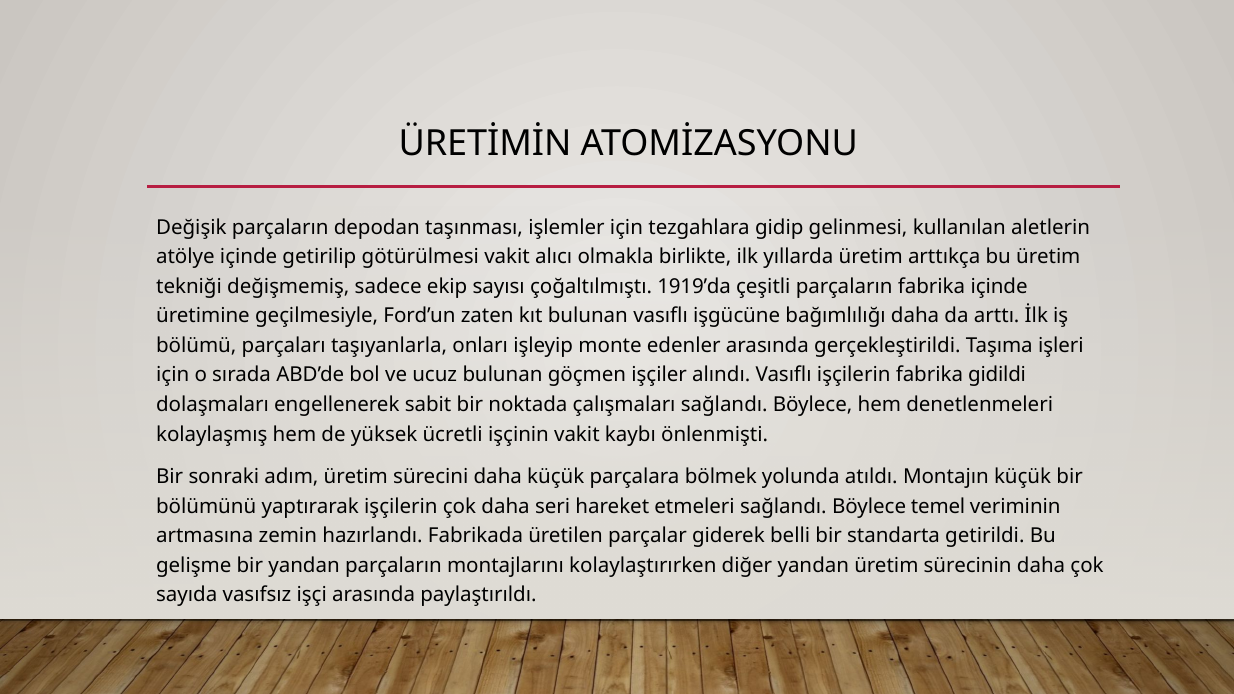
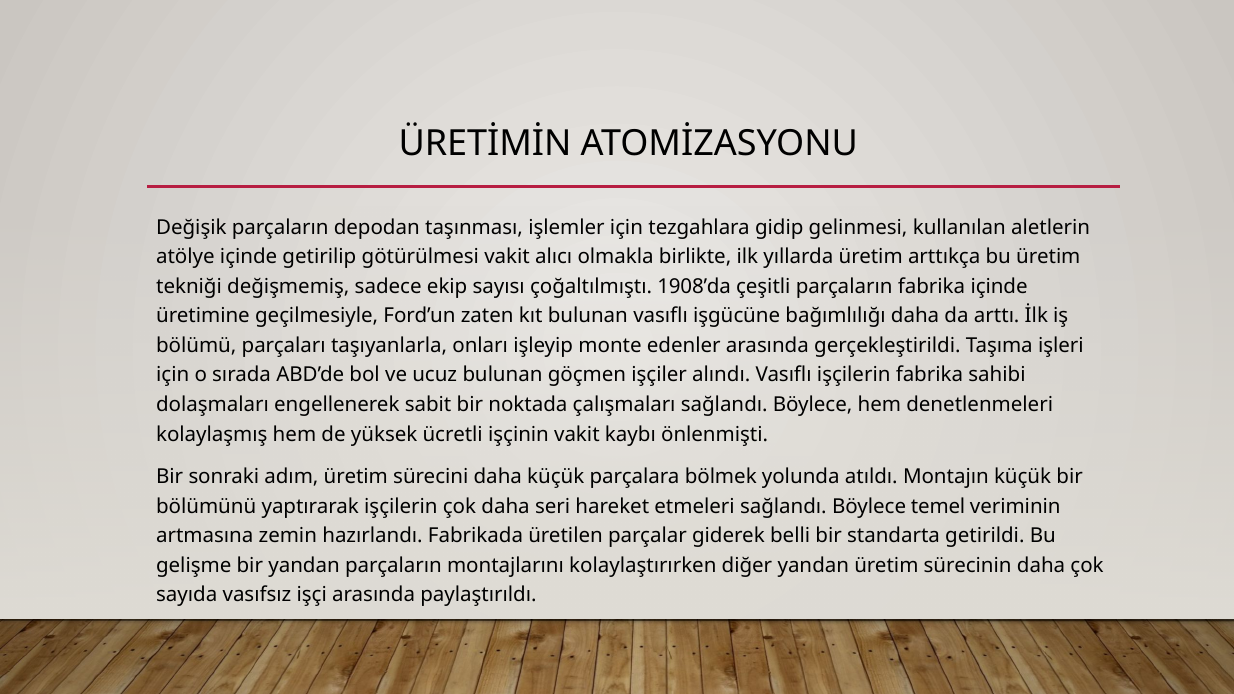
1919’da: 1919’da -> 1908’da
gidildi: gidildi -> sahibi
